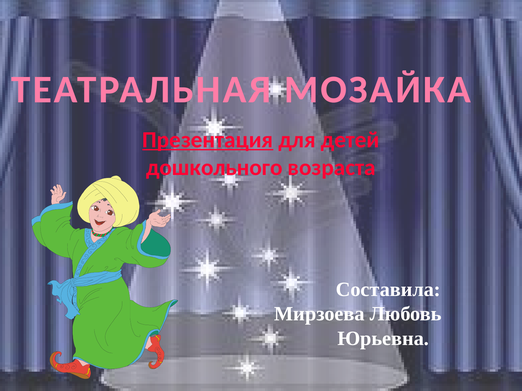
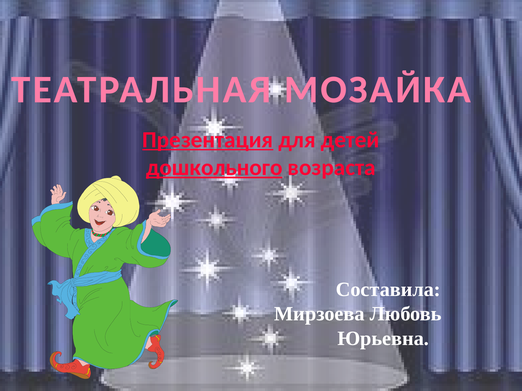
дошкольного underline: none -> present
